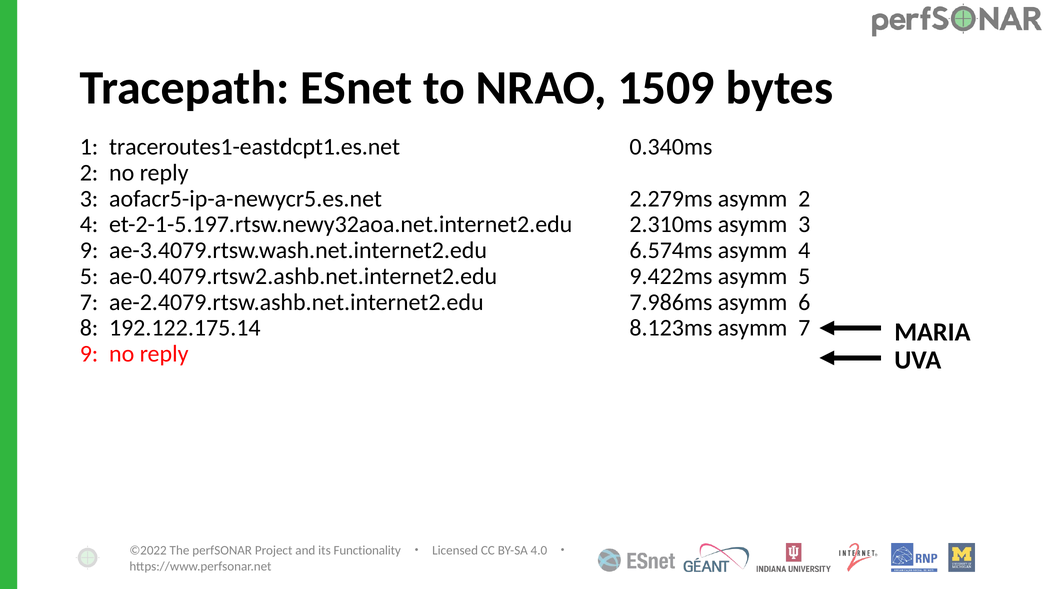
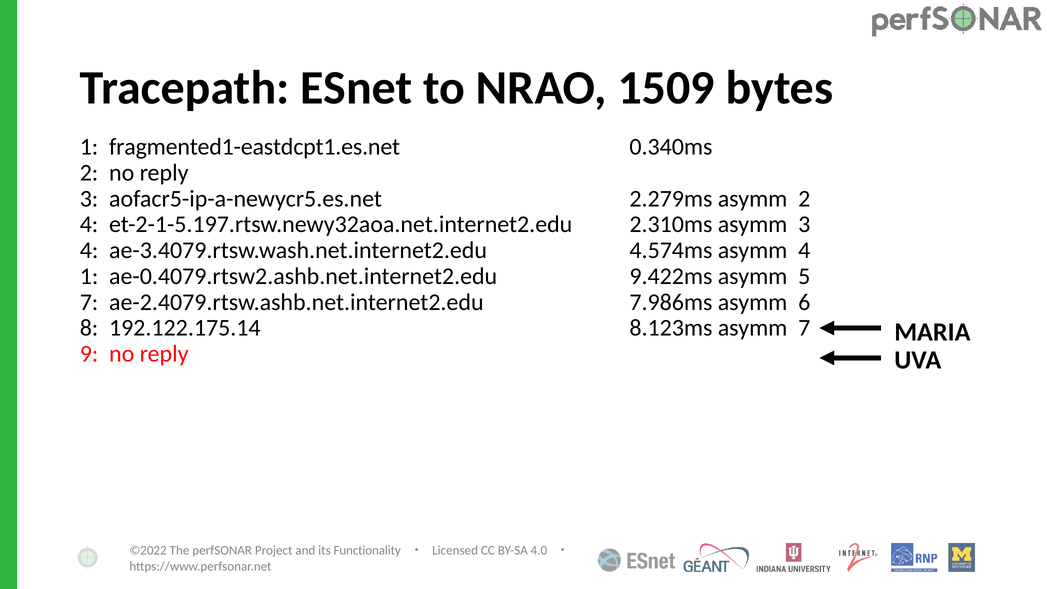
traceroutes1-eastdcpt1.es.net: traceroutes1-eastdcpt1.es.net -> fragmented1-eastdcpt1.es.net
9 at (89, 250): 9 -> 4
6.574ms: 6.574ms -> 4.574ms
5 at (89, 276): 5 -> 1
